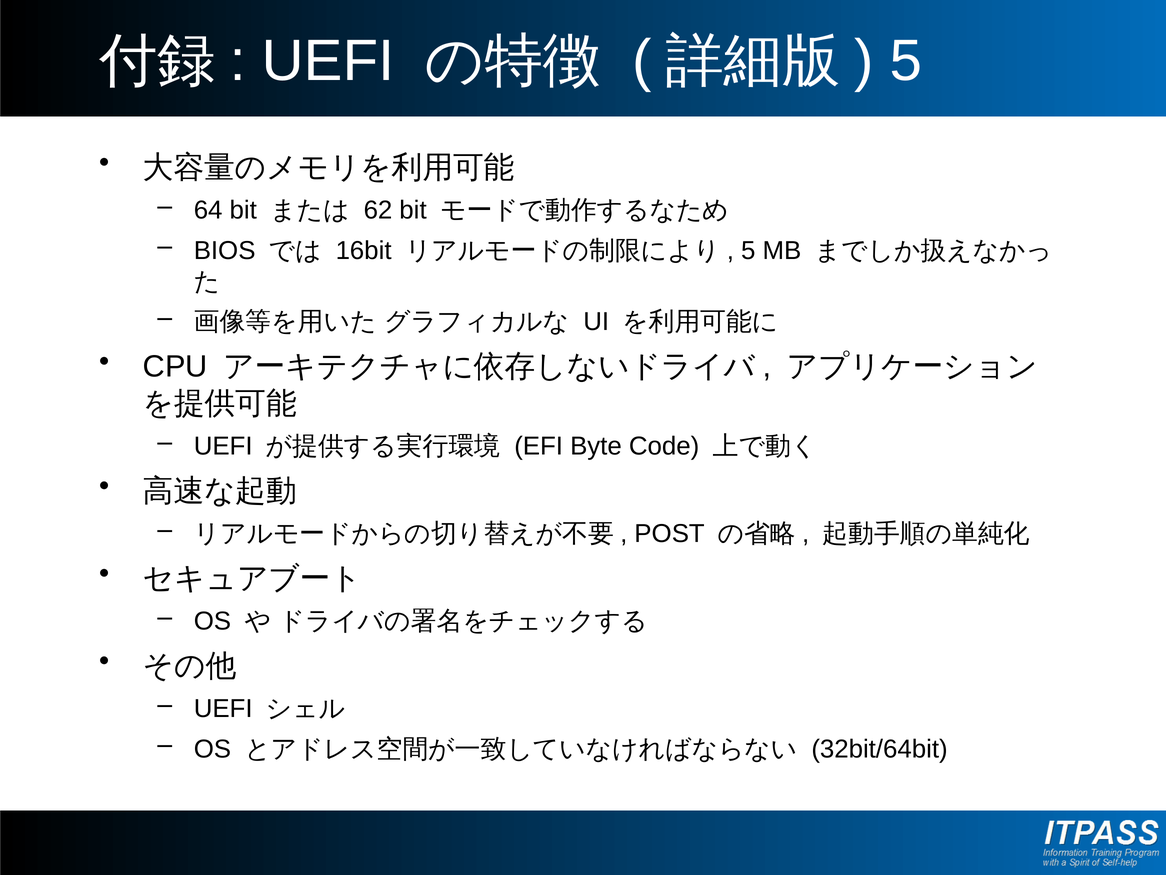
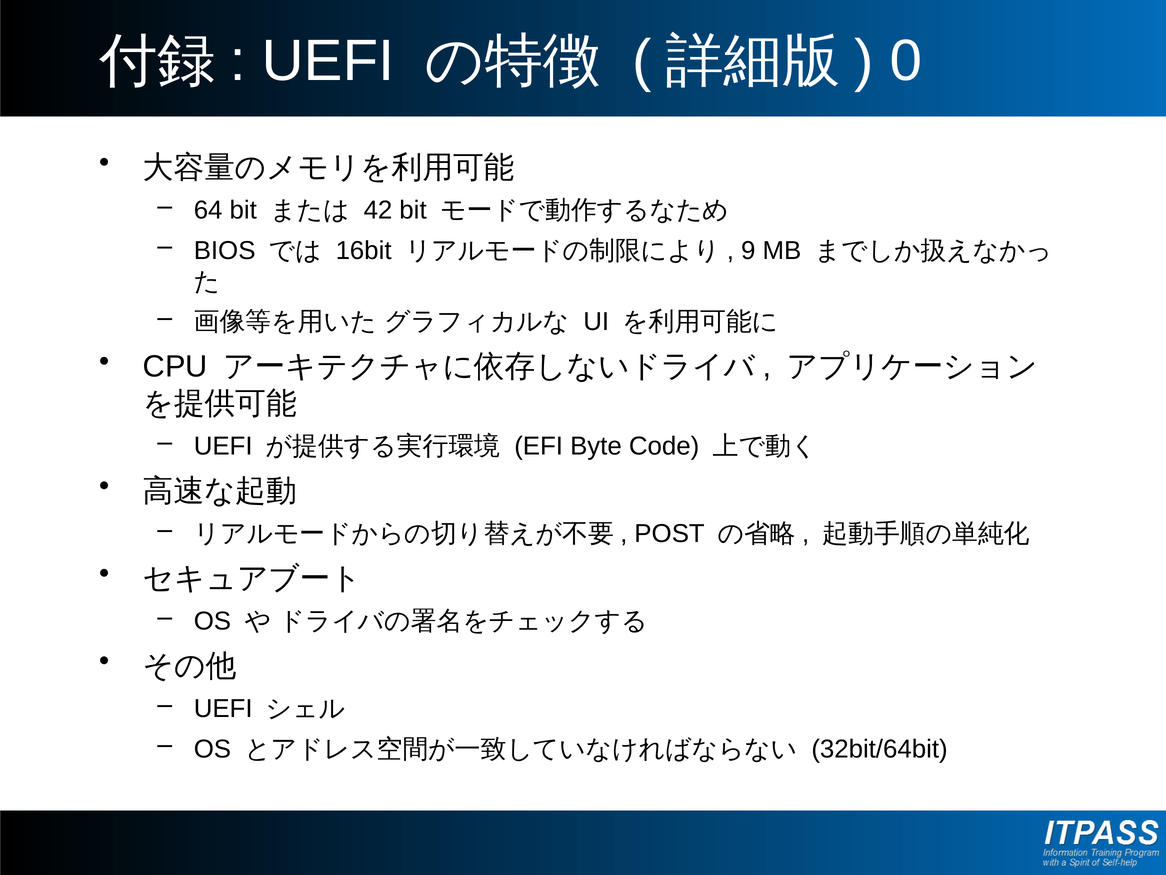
5 at (906, 61): 5 -> 0
62: 62 -> 42
5 at (748, 250): 5 -> 9
